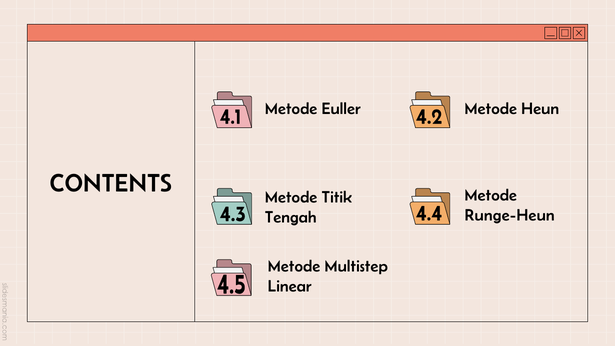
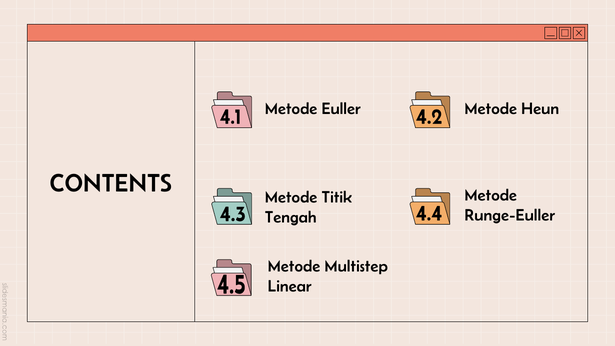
Runge-Heun: Runge-Heun -> Runge-Euller
